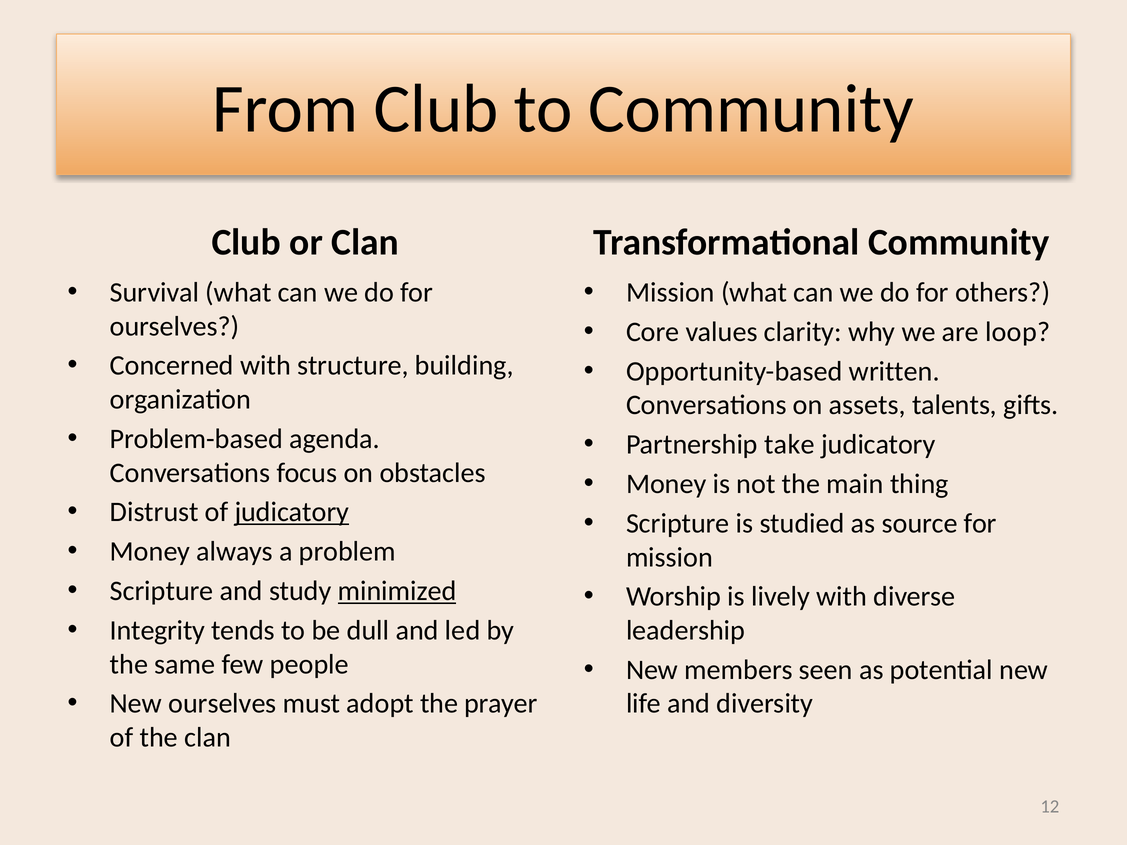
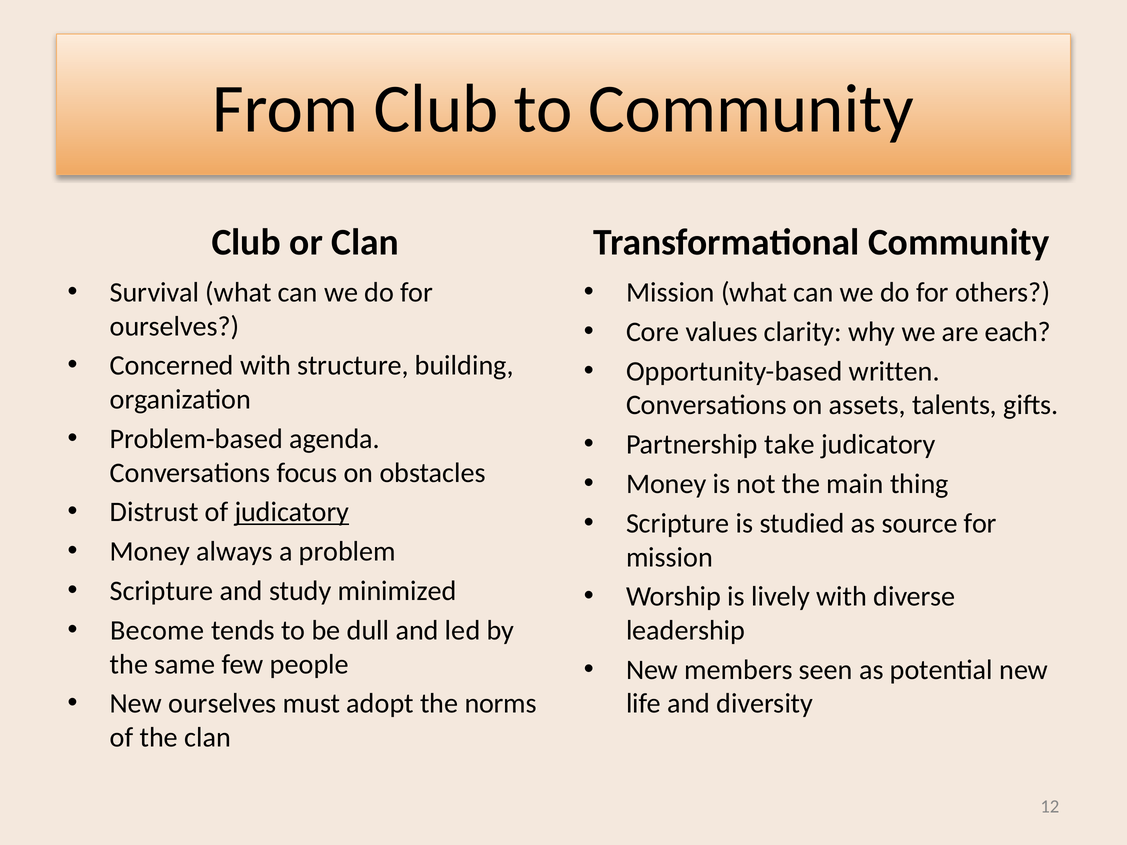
loop: loop -> each
minimized underline: present -> none
Integrity: Integrity -> Become
prayer: prayer -> norms
